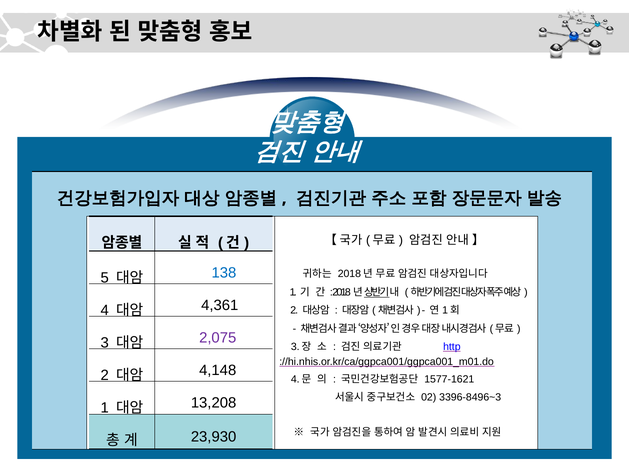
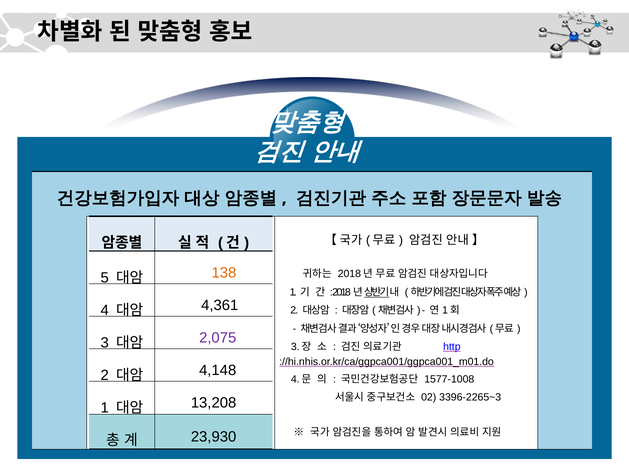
138 colour: blue -> orange
1577-1621: 1577-1621 -> 1577-1008
3396-8496~3: 3396-8496~3 -> 3396-2265~3
